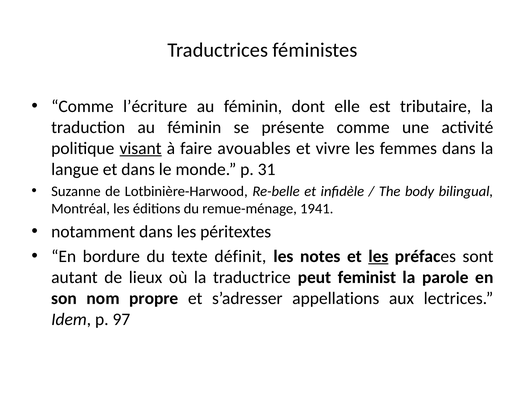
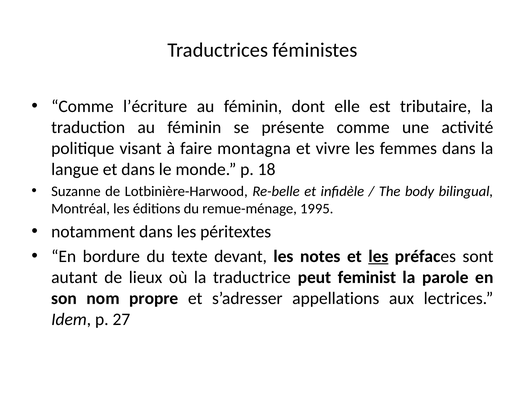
visant underline: present -> none
avouables: avouables -> montagna
31: 31 -> 18
1941: 1941 -> 1995
définit: définit -> devant
97: 97 -> 27
